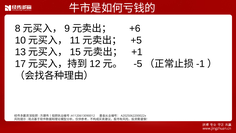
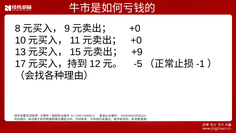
+6 at (135, 28): +6 -> +0
+5 at (136, 40): +5 -> +0
+1: +1 -> +9
